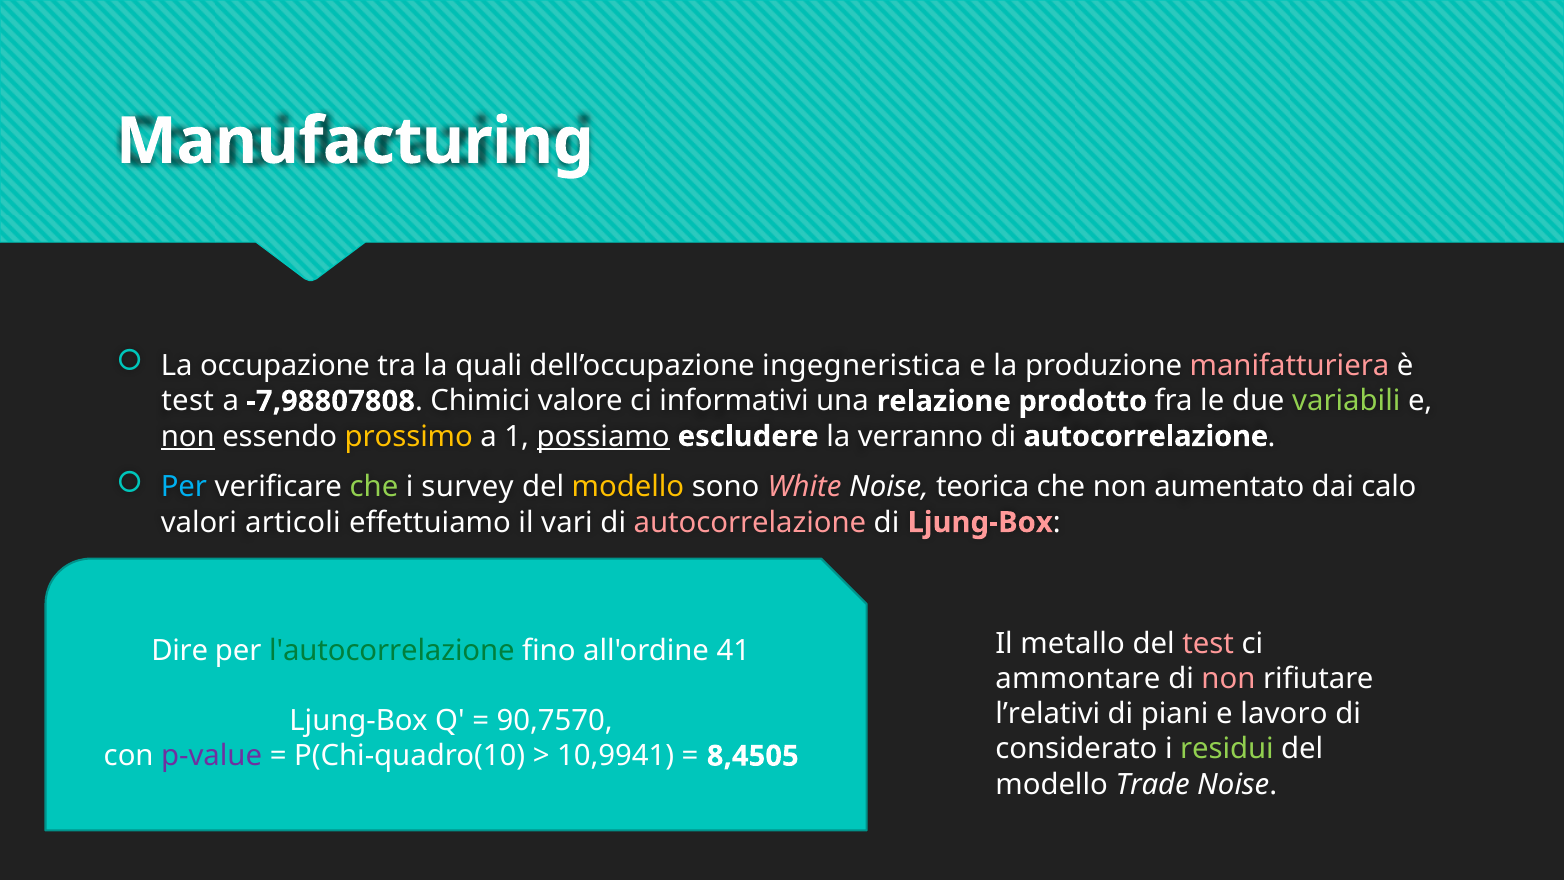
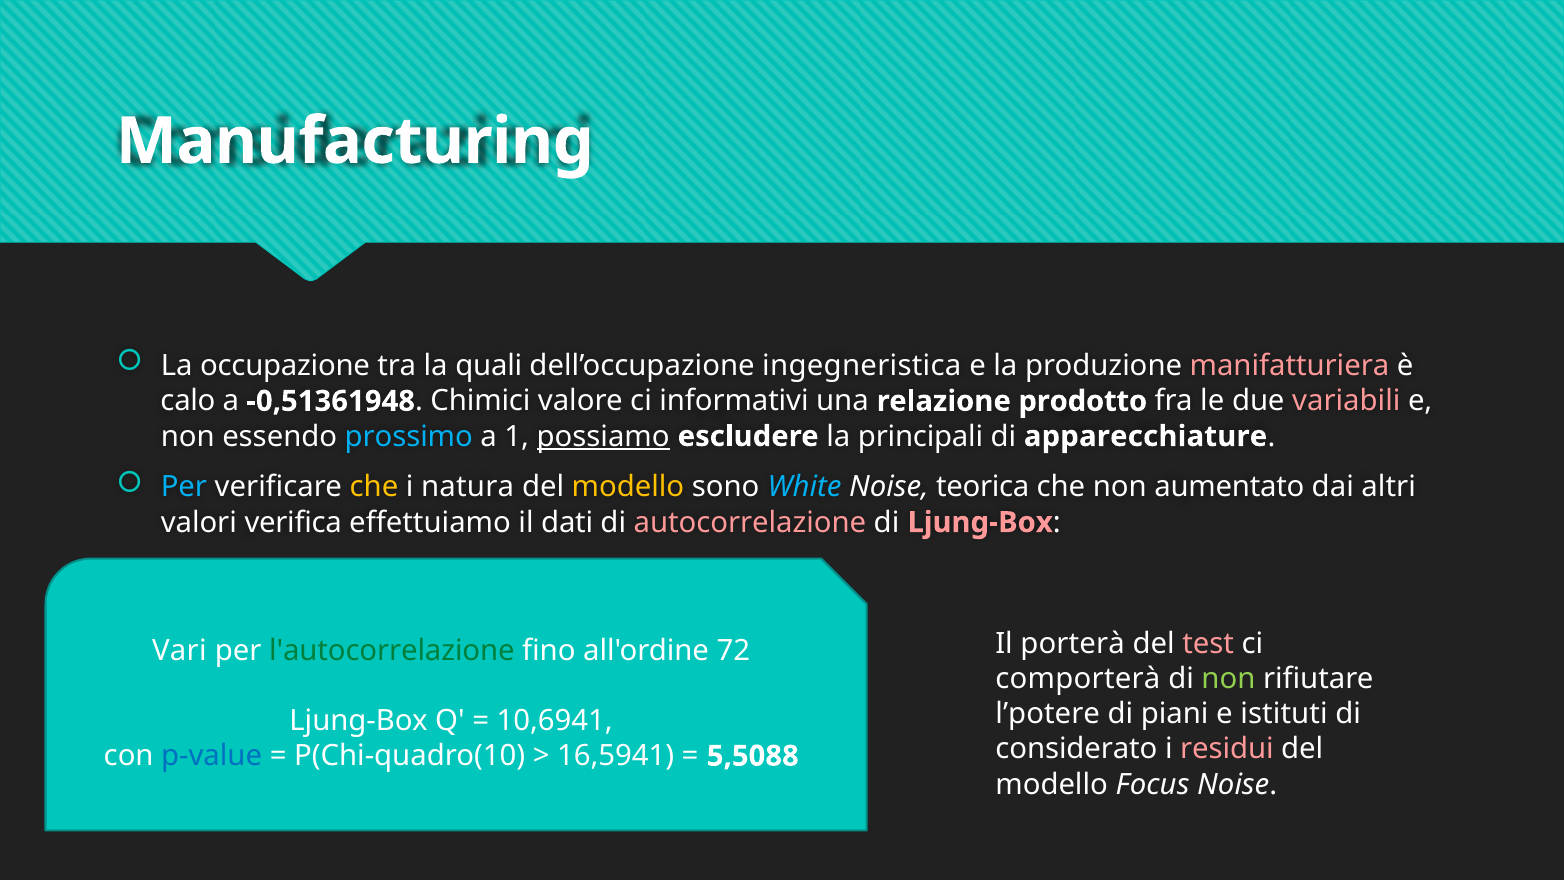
test at (188, 401): test -> calo
-7,98807808: -7,98807808 -> -0,51361948
variabili colour: light green -> pink
non at (188, 436) underline: present -> none
prossimo colour: yellow -> light blue
verranno: verranno -> principali
autocorrelazione at (1146, 436): autocorrelazione -> apparecchiature
che at (374, 487) colour: light green -> yellow
survey: survey -> natura
White colour: pink -> light blue
calo: calo -> altri
articoli: articoli -> verifica
vari: vari -> dati
metallo: metallo -> porterà
Dire: Dire -> Vari
41: 41 -> 72
ammontare: ammontare -> comporterà
non at (1228, 679) colour: pink -> light green
l’relativi: l’relativi -> l’potere
lavoro: lavoro -> istituti
90,7570: 90,7570 -> 10,6941
residui colour: light green -> pink
p-value colour: purple -> blue
10,9941: 10,9941 -> 16,5941
8,4505: 8,4505 -> 5,5088
Trade: Trade -> Focus
